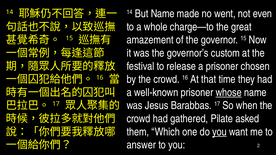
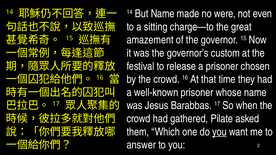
went: went -> were
whole: whole -> sitting
whose underline: present -> none
